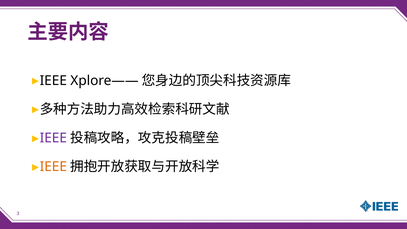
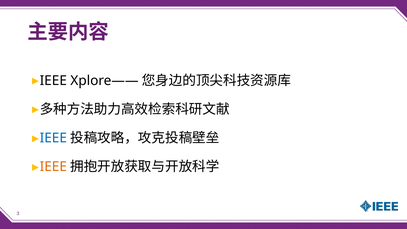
IEEE at (53, 138) colour: purple -> blue
